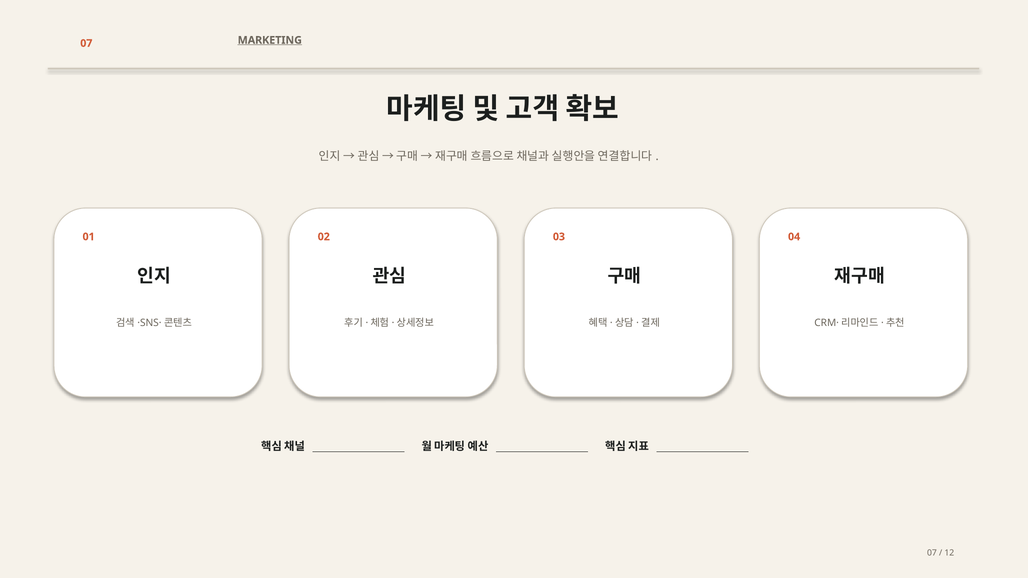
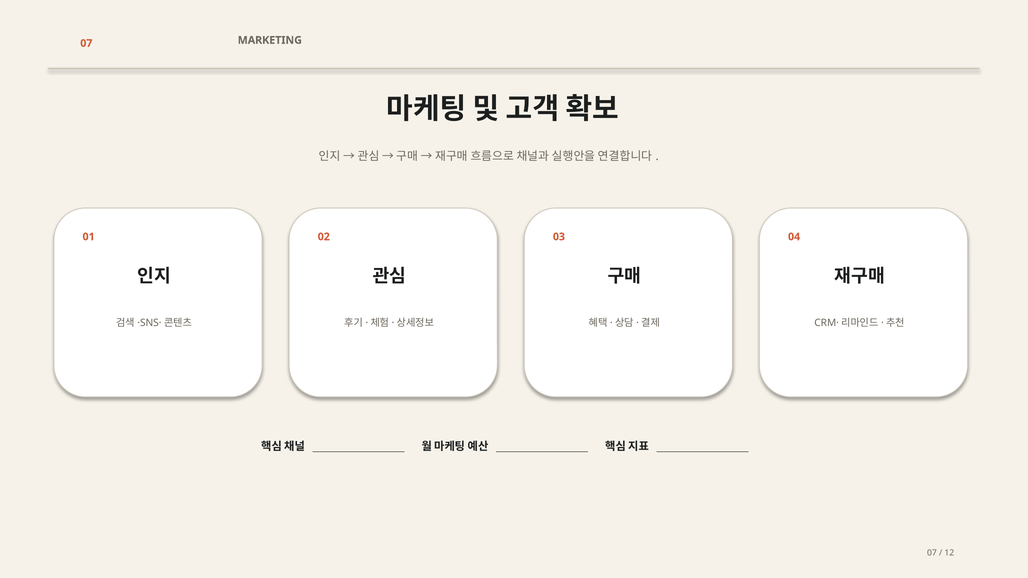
MARKETING underline: present -> none
